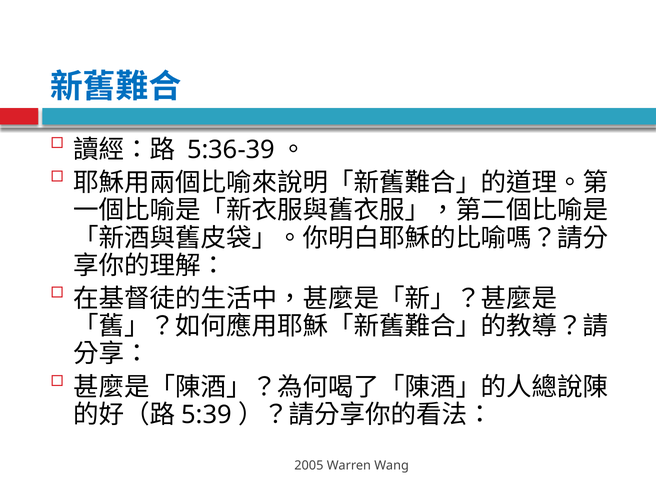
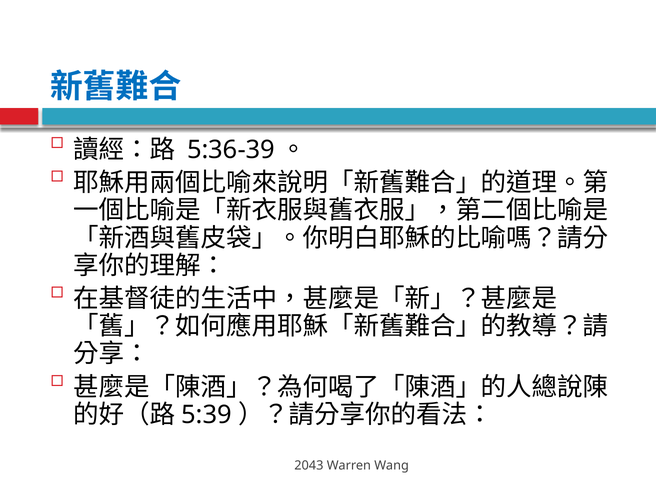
2005: 2005 -> 2043
